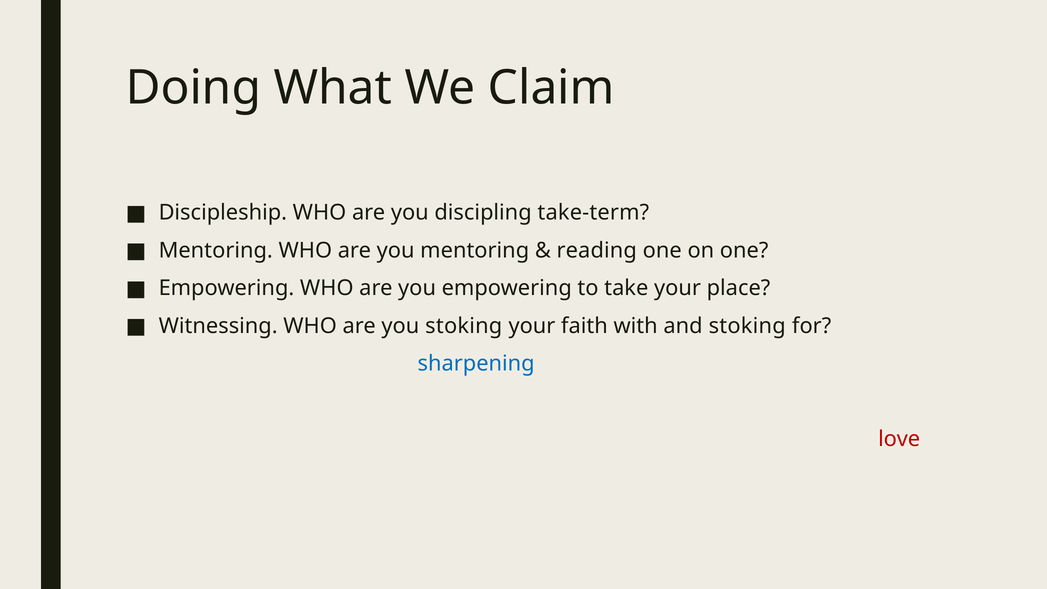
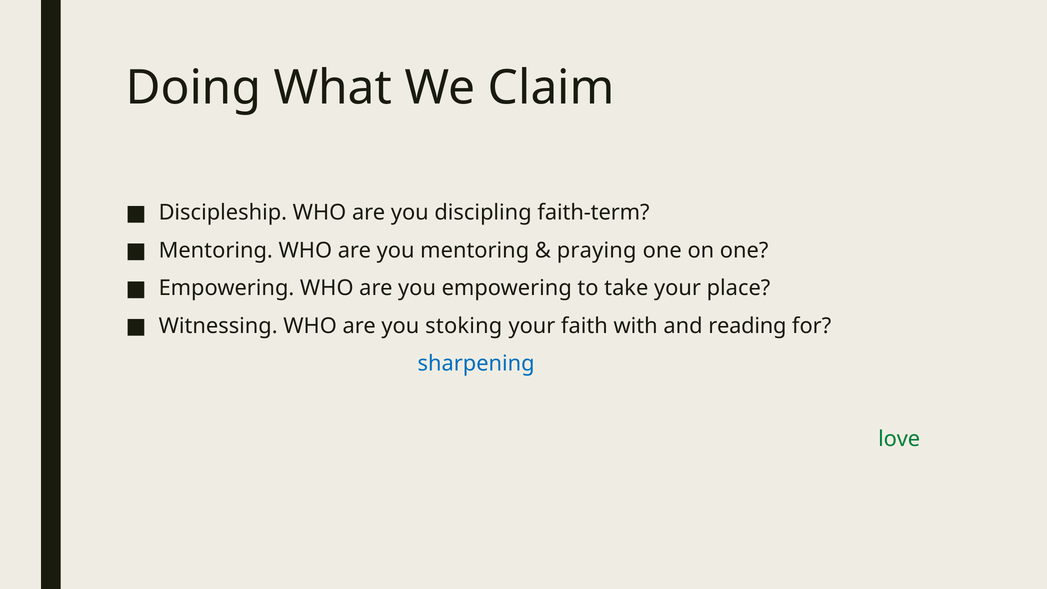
take-term: take-term -> faith-term
reading at (597, 250): reading -> praying
with and stoking: stoking -> reading
love colour: red -> green
